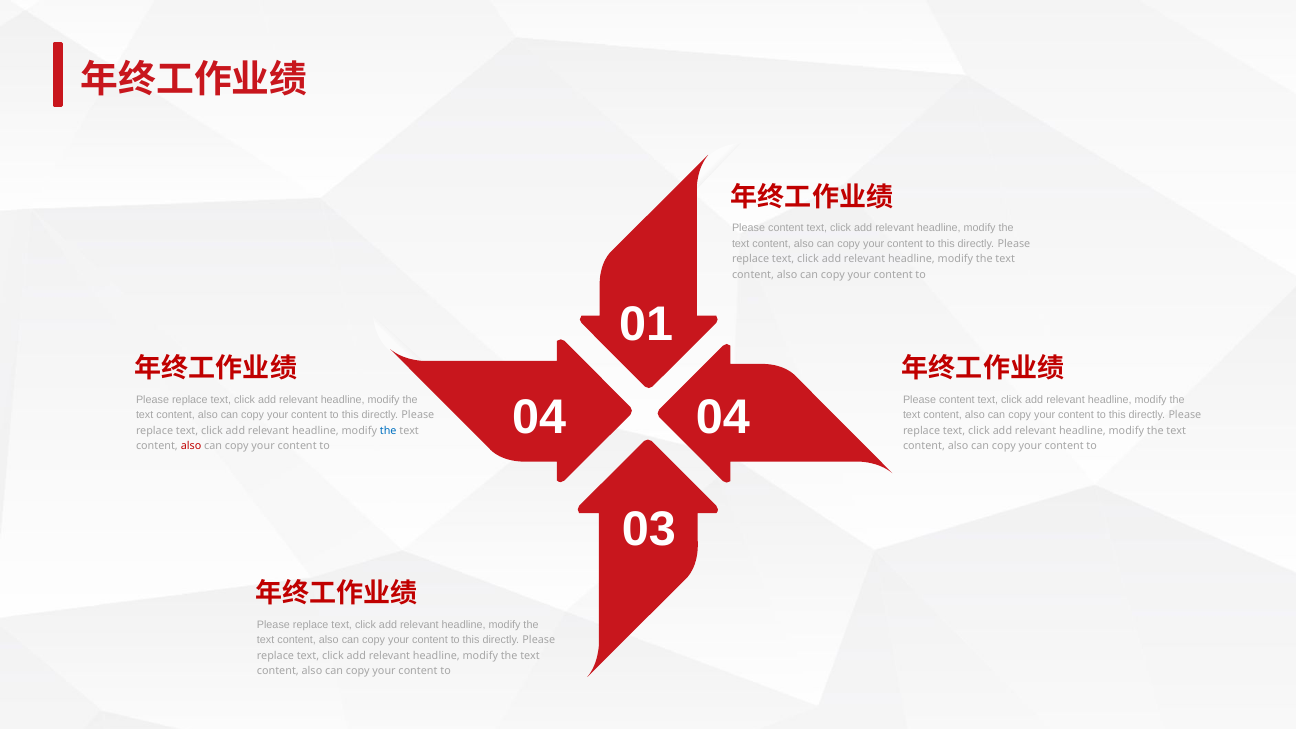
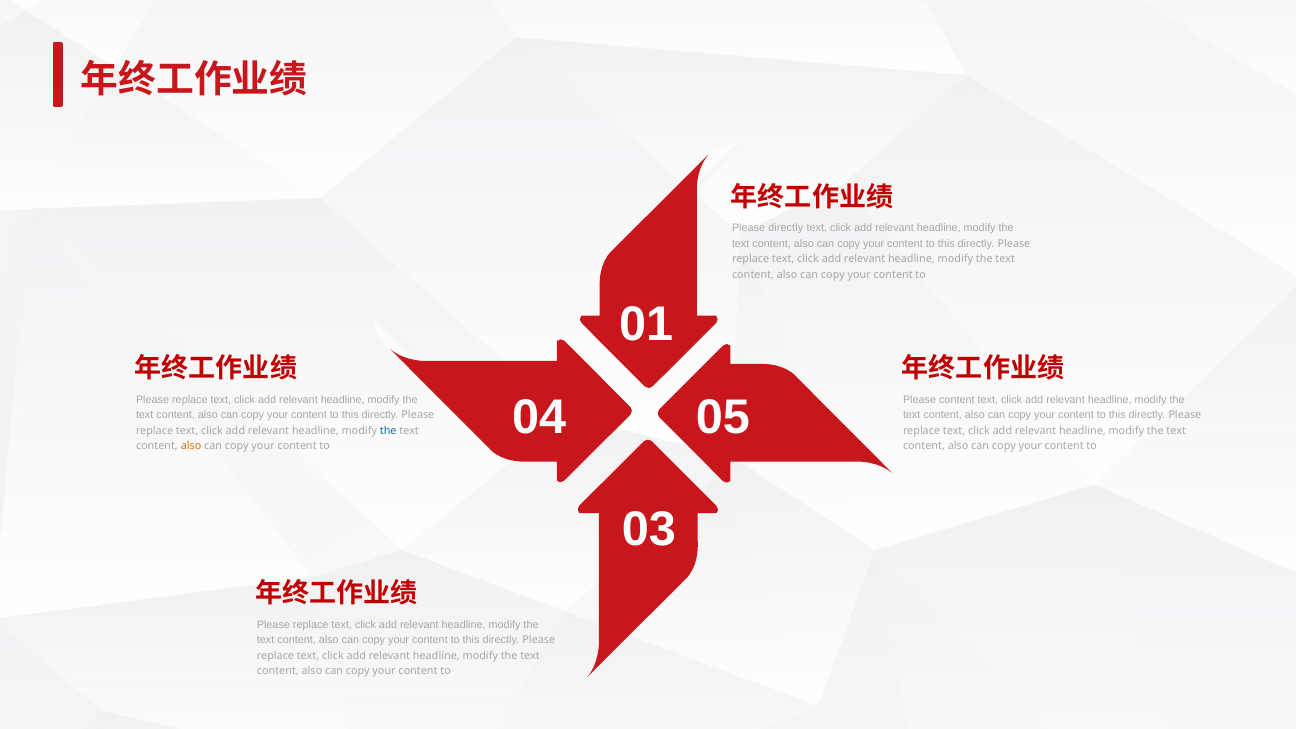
content at (786, 228): content -> directly
04 04: 04 -> 05
also at (191, 446) colour: red -> orange
